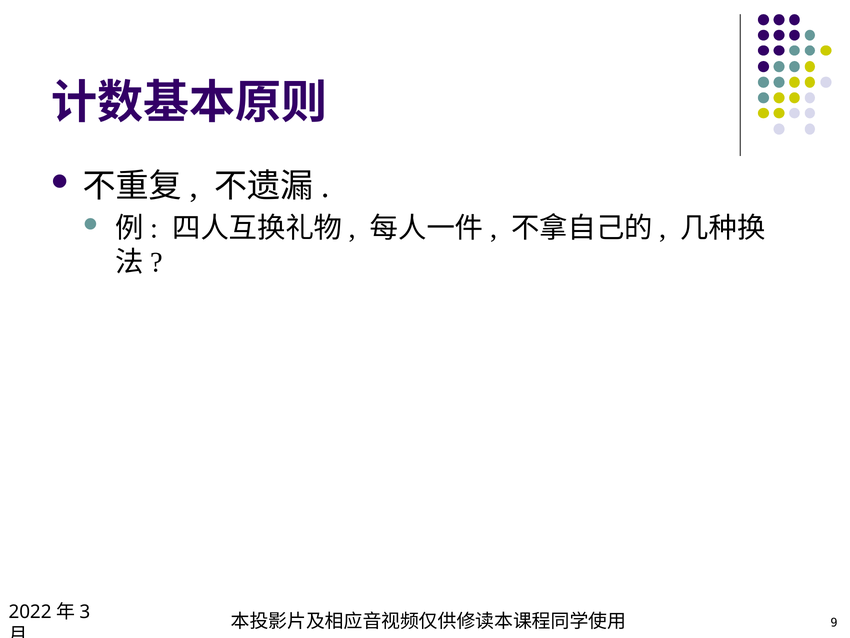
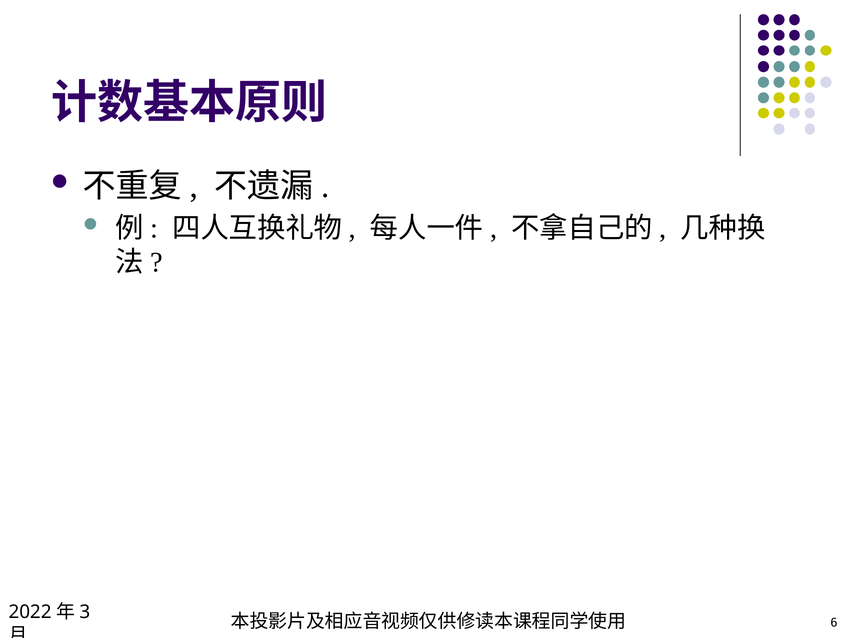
9: 9 -> 6
